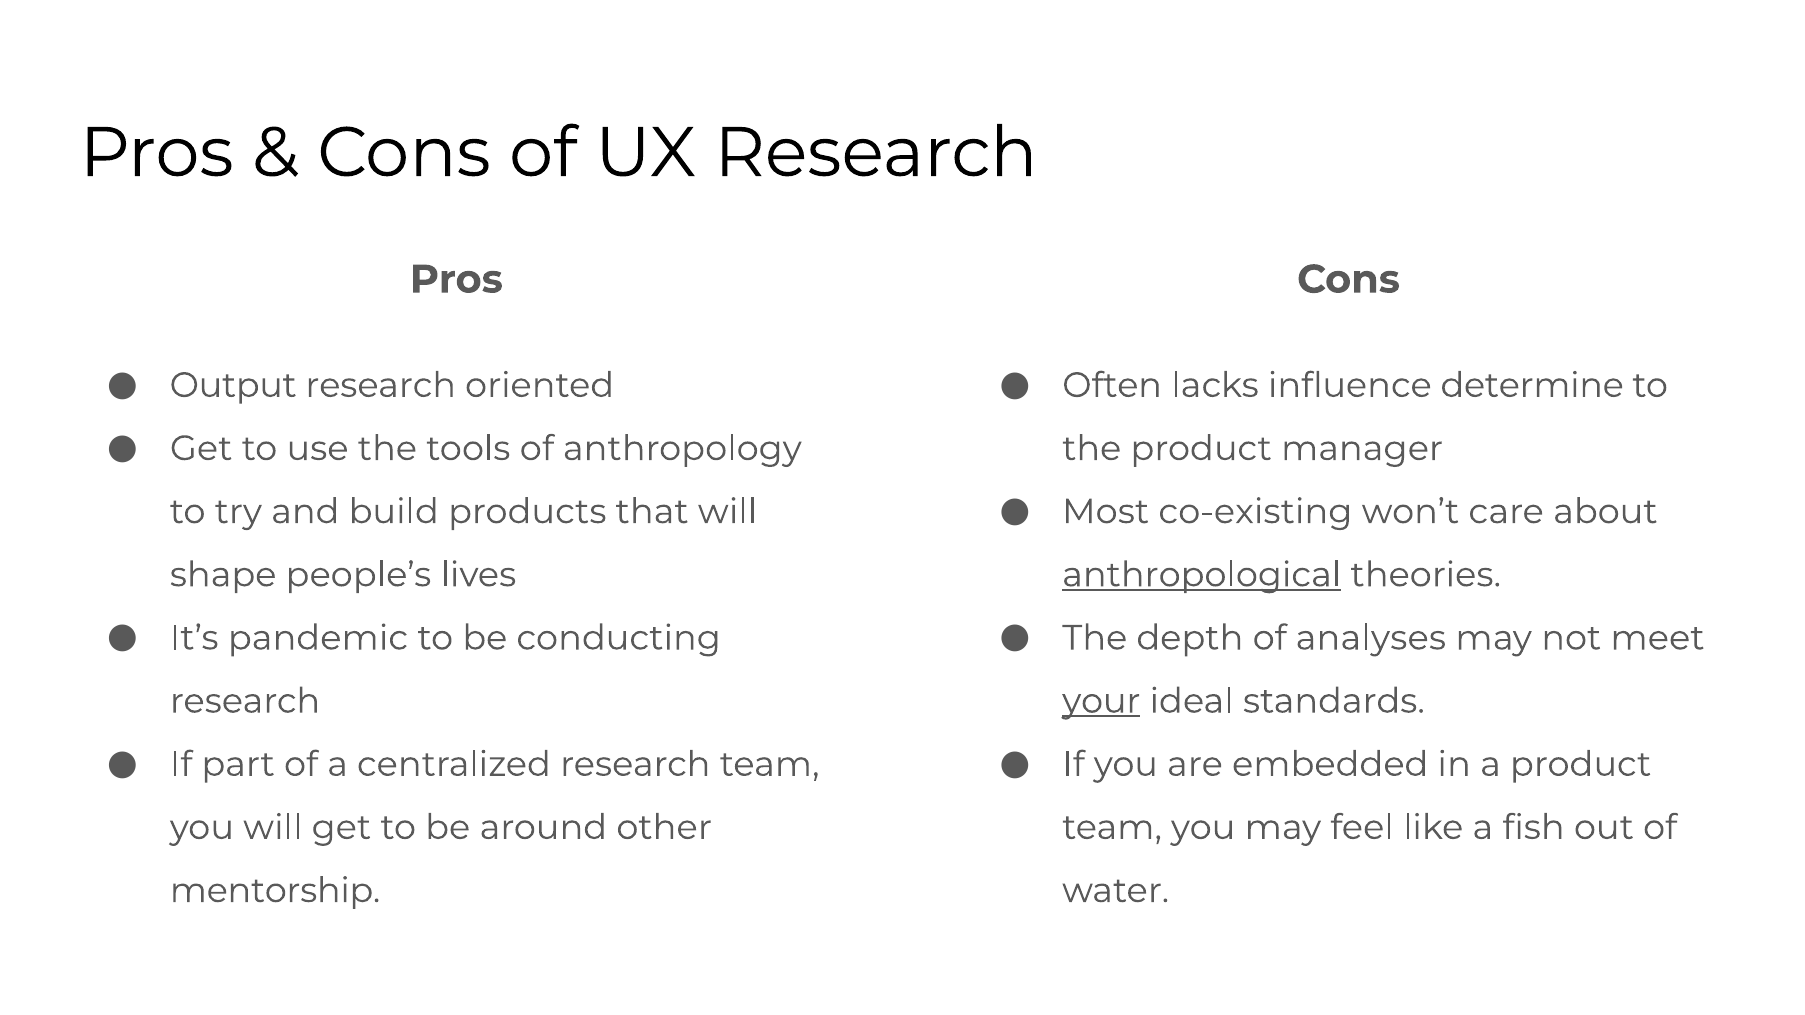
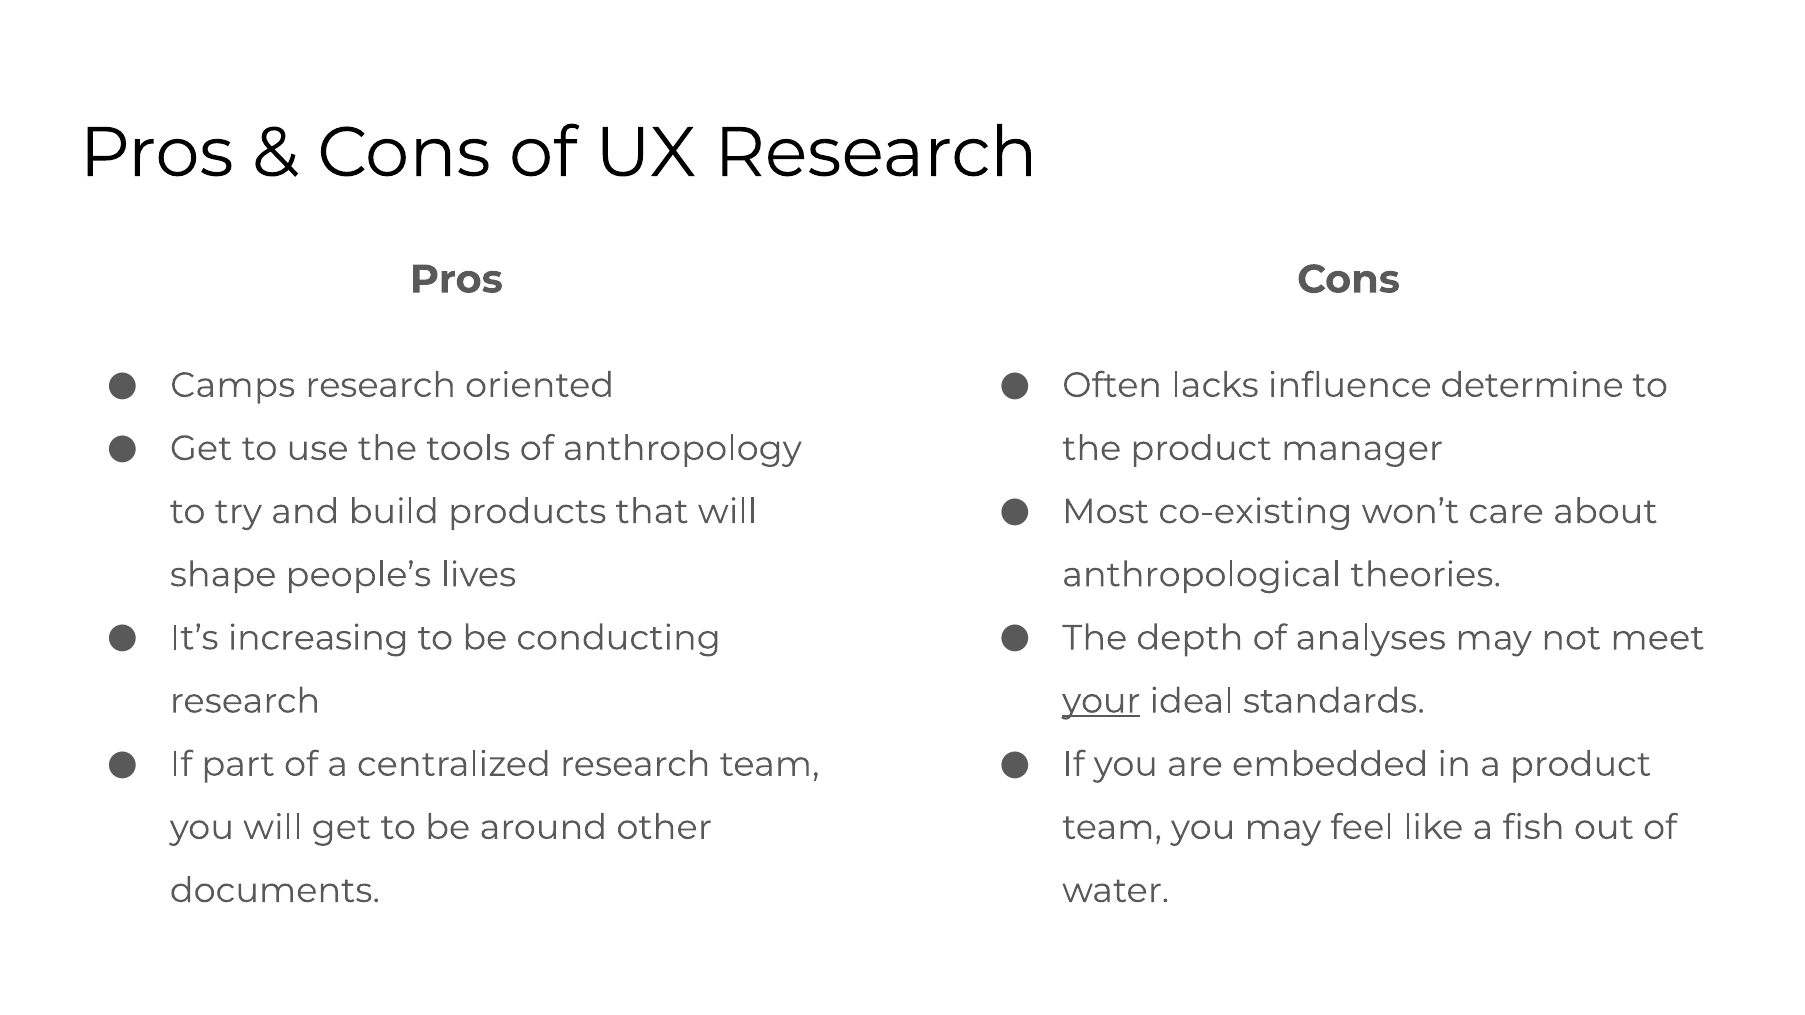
Output: Output -> Camps
anthropological underline: present -> none
pandemic: pandemic -> increasing
mentorship: mentorship -> documents
